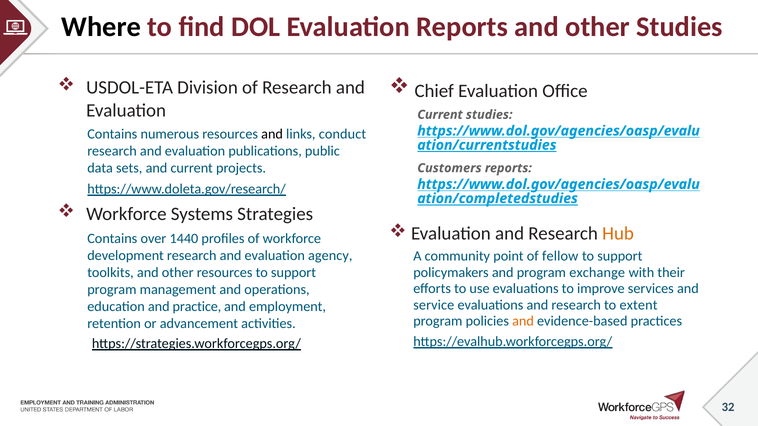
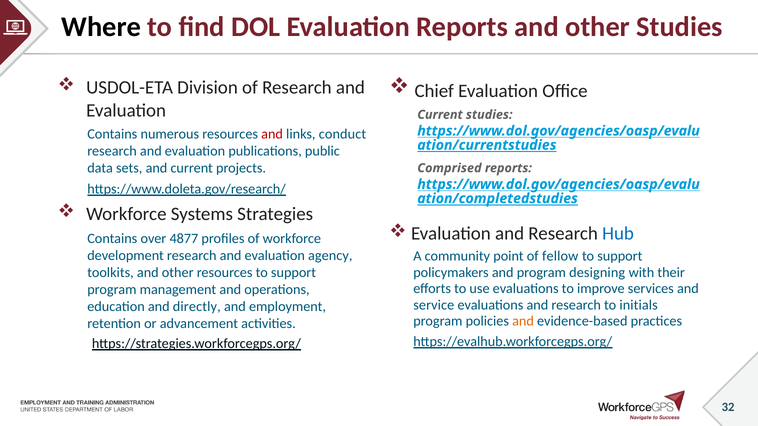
and at (272, 134) colour: black -> red
Customers: Customers -> Comprised
Hub colour: orange -> blue
1440: 1440 -> 4877
exchange: exchange -> designing
extent: extent -> initials
practice: practice -> directly
